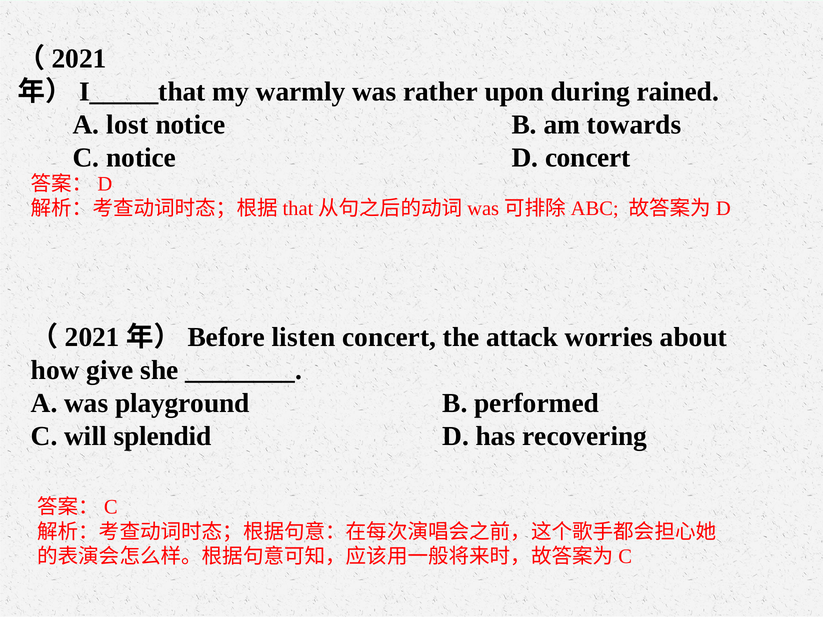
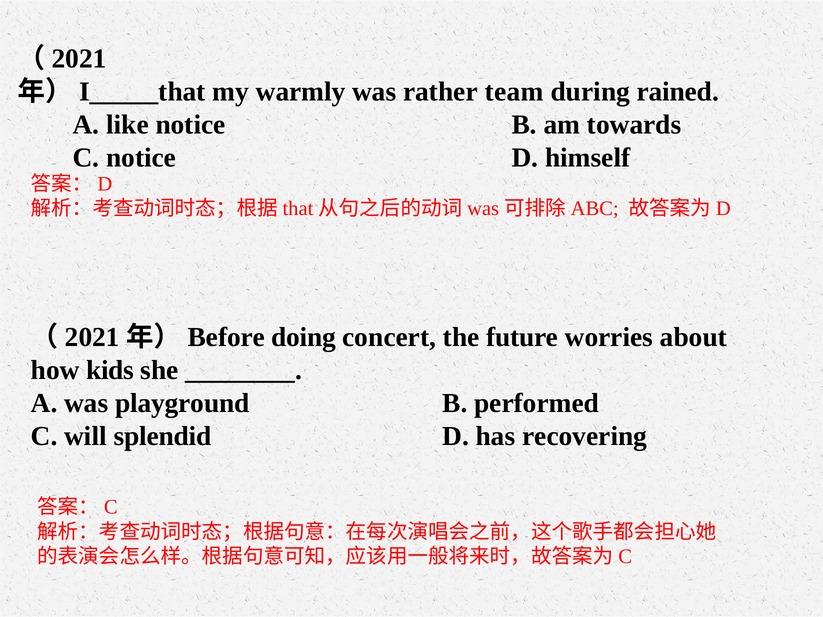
upon: upon -> team
lost: lost -> like
D concert: concert -> himself
listen: listen -> doing
attack: attack -> future
give: give -> kids
